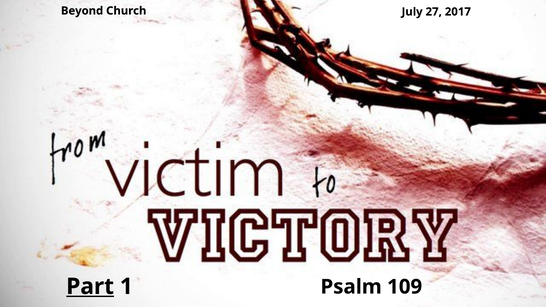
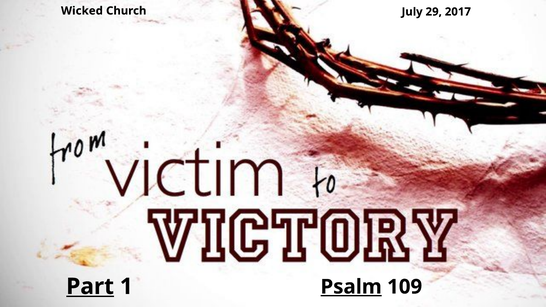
Beyond: Beyond -> Wicked
27: 27 -> 29
Psalm underline: none -> present
